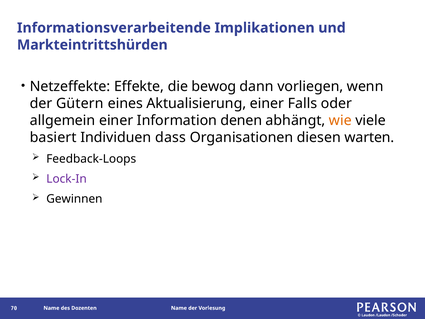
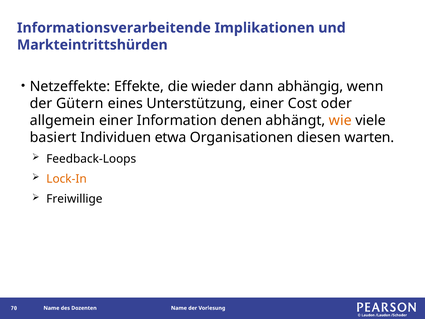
bewog: bewog -> wieder
vorliegen: vorliegen -> abhängig
Aktualisierung: Aktualisierung -> Unterstützung
Falls: Falls -> Cost
dass: dass -> etwa
Lock-In colour: purple -> orange
Gewinnen: Gewinnen -> Freiwillige
